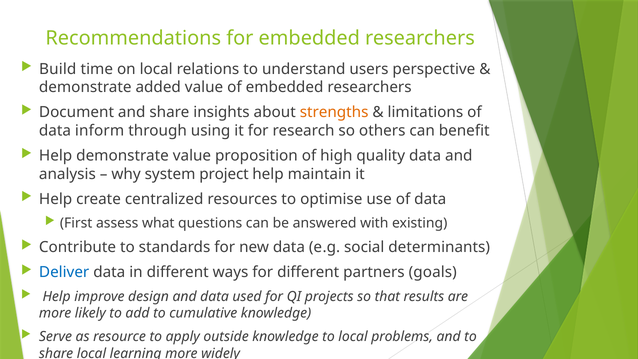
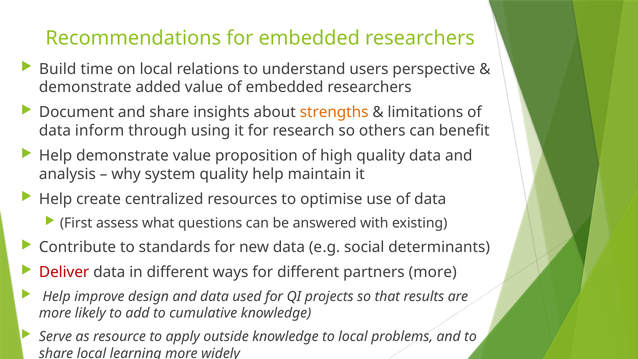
system project: project -> quality
Deliver colour: blue -> red
partners goals: goals -> more
